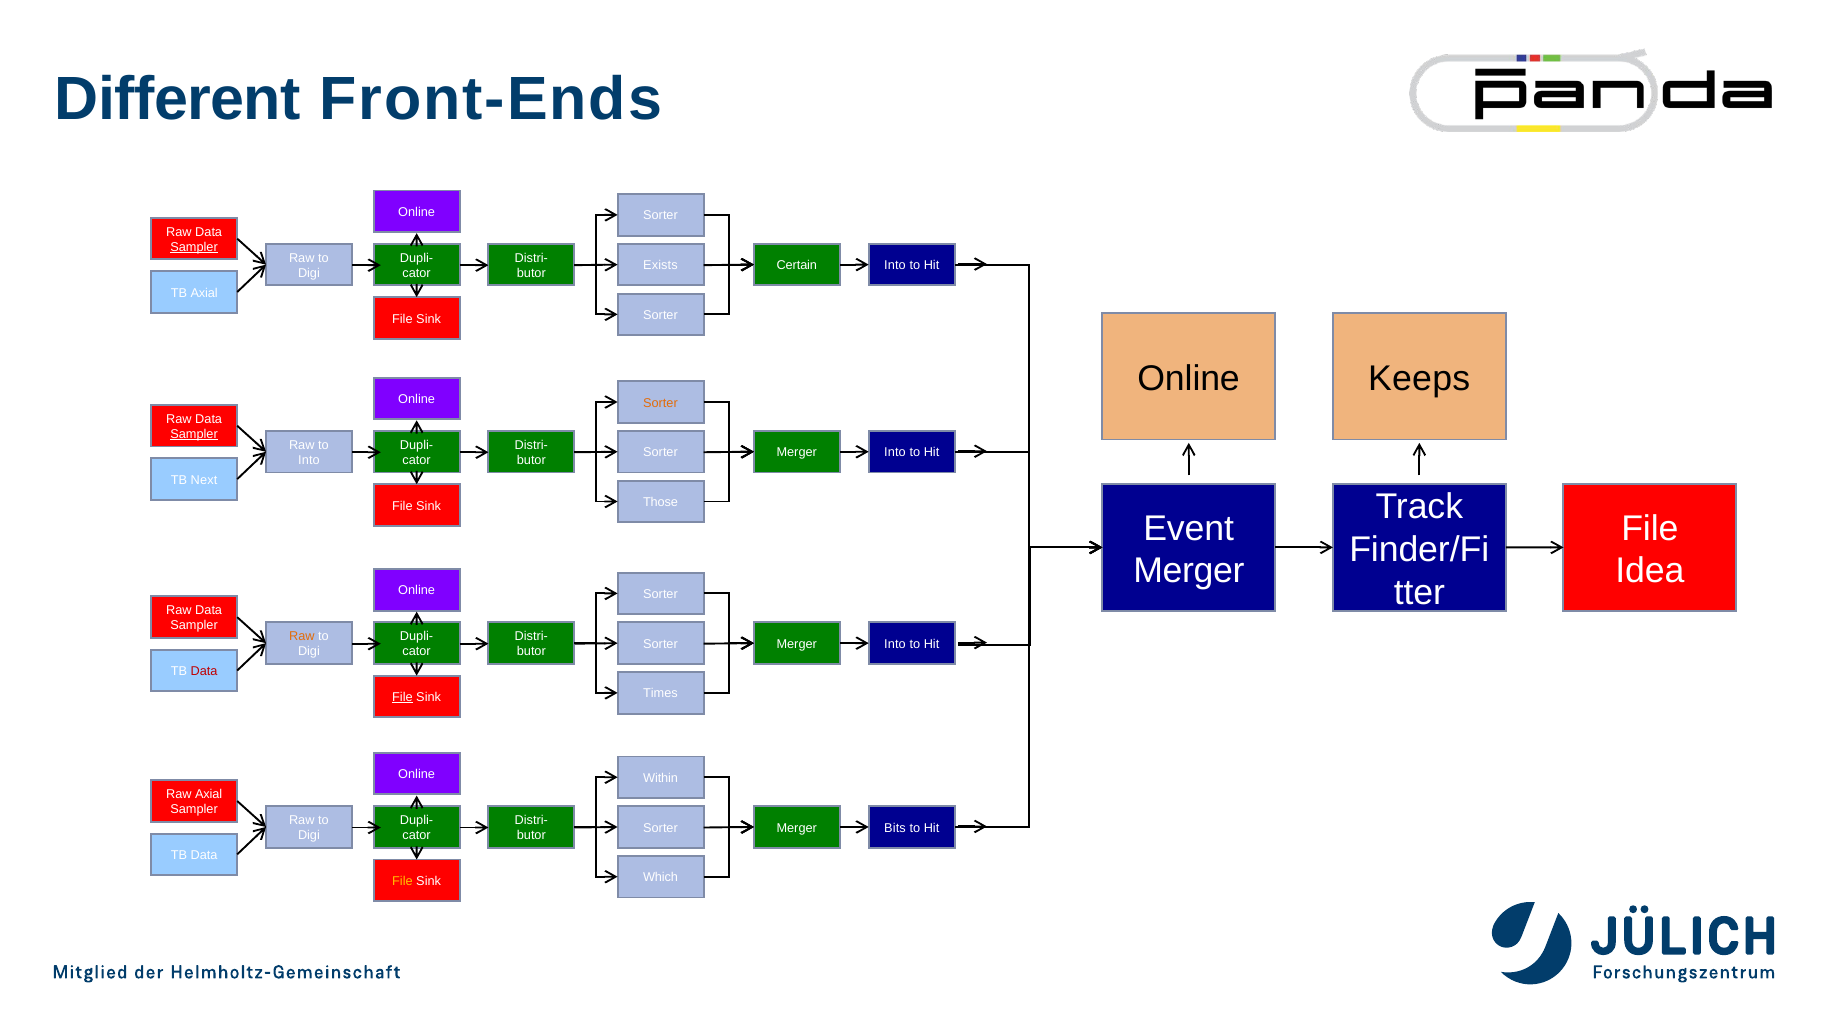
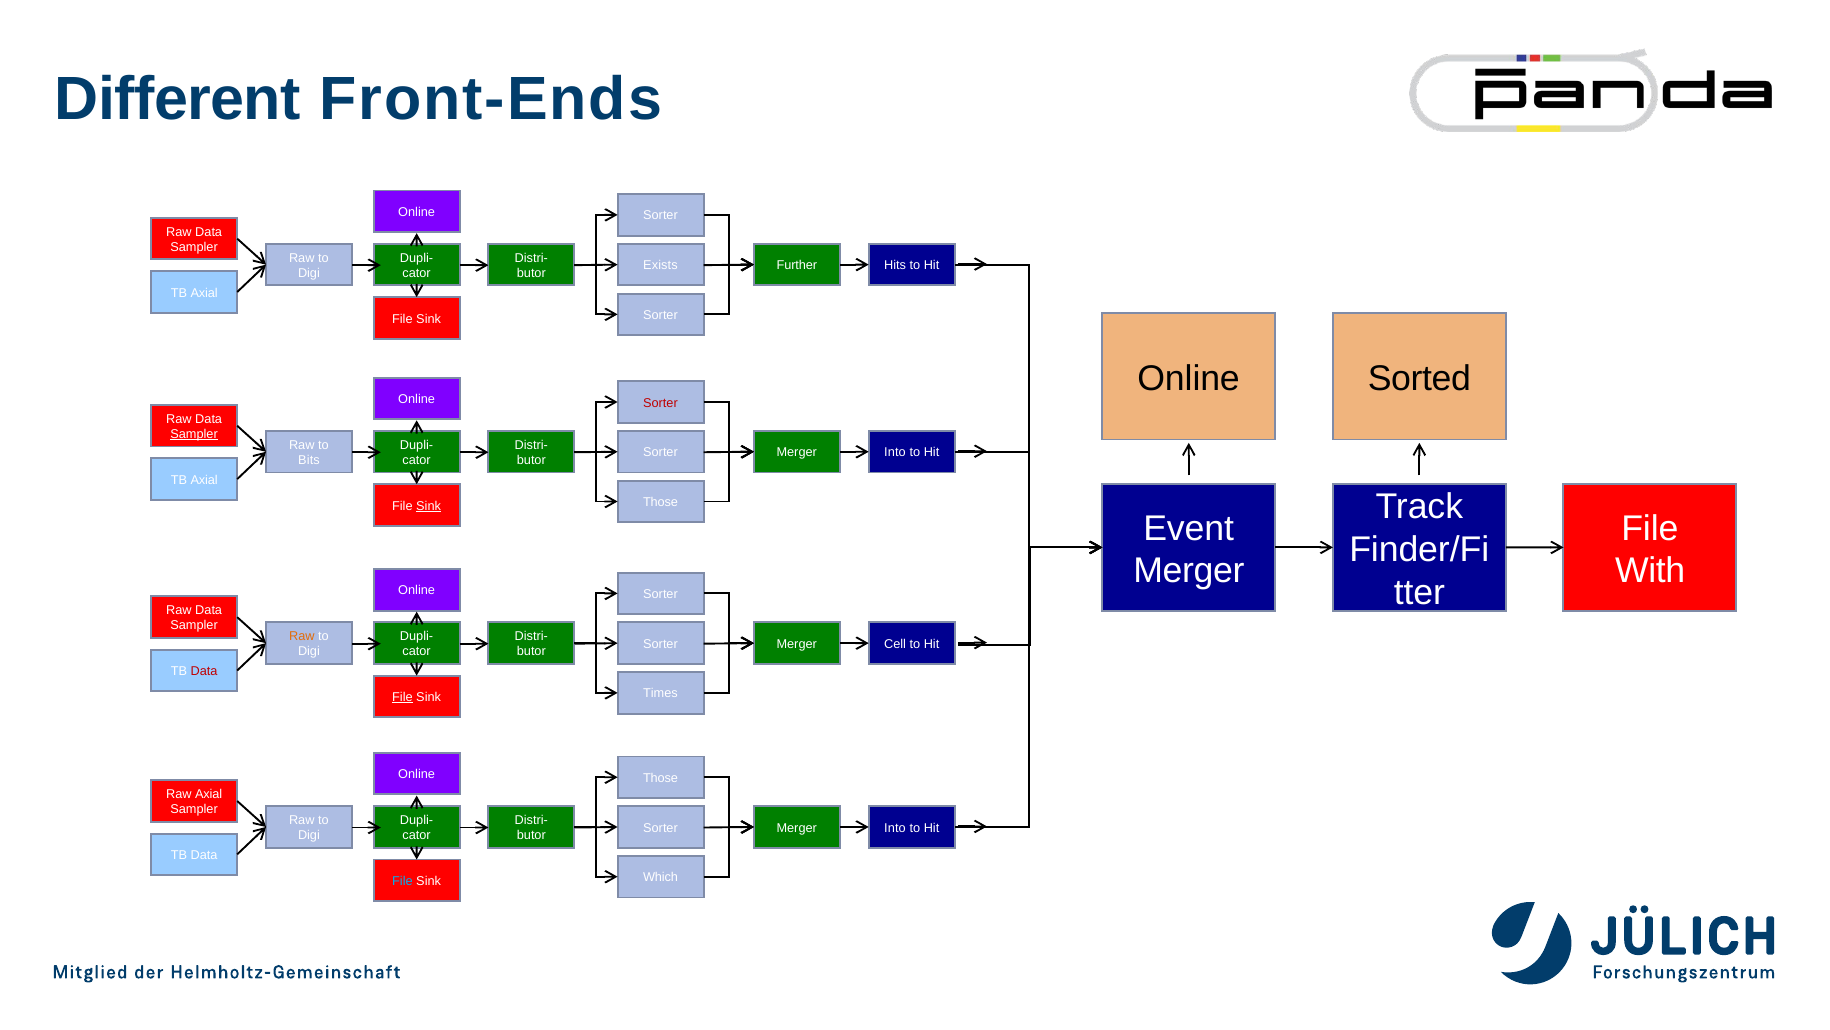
Sampler at (194, 247) underline: present -> none
Certain: Certain -> Further
Into at (895, 265): Into -> Hits
Keeps: Keeps -> Sorted
Sorter at (660, 403) colour: orange -> red
Into at (309, 460): Into -> Bits
Next at (204, 480): Next -> Axial
Sink at (429, 506) underline: none -> present
Idea: Idea -> With
Into at (895, 644): Into -> Cell
Within at (661, 778): Within -> Those
Bits at (895, 827): Bits -> Into
File at (402, 881) colour: yellow -> light blue
